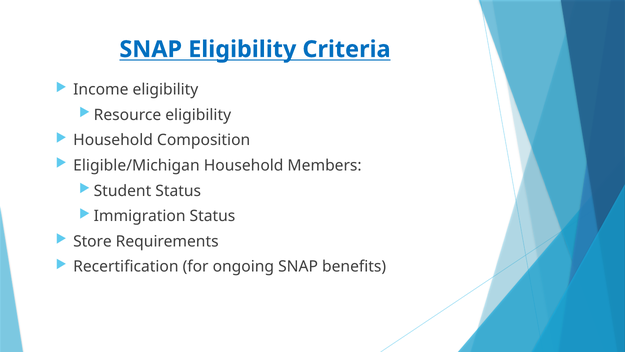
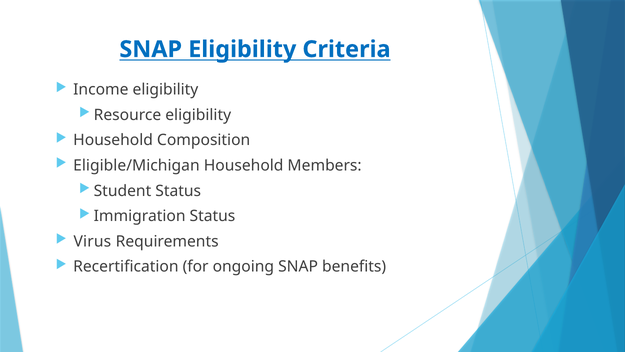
Store: Store -> Virus
